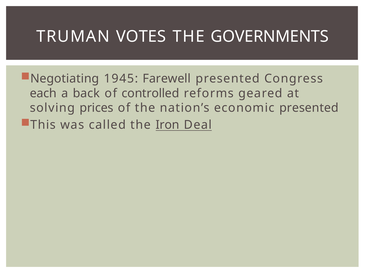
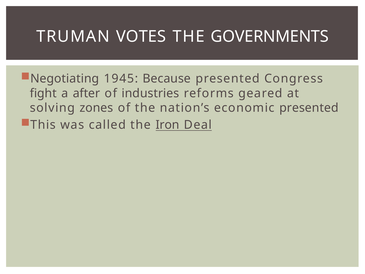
Farewell: Farewell -> Because
each: each -> fight
back: back -> after
controlled: controlled -> industries
prices: prices -> zones
